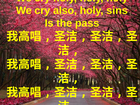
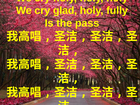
also: also -> glad
sins: sins -> fully
